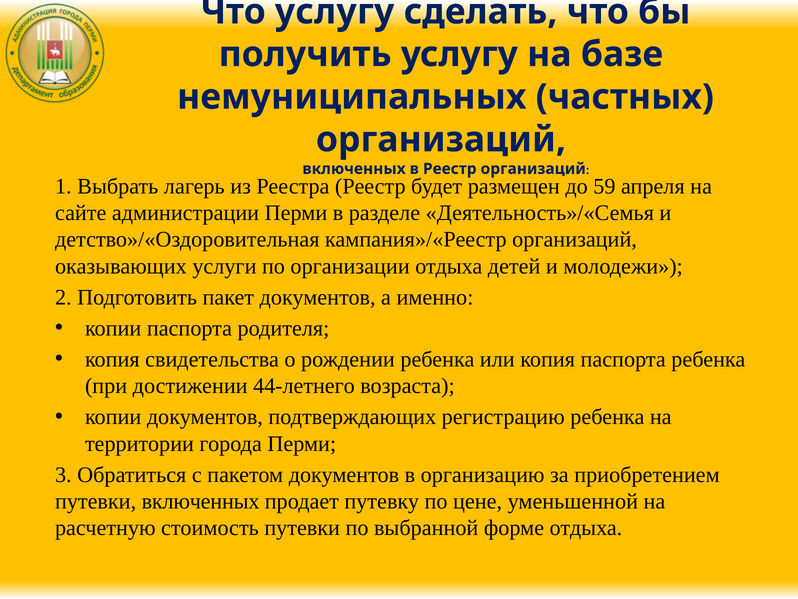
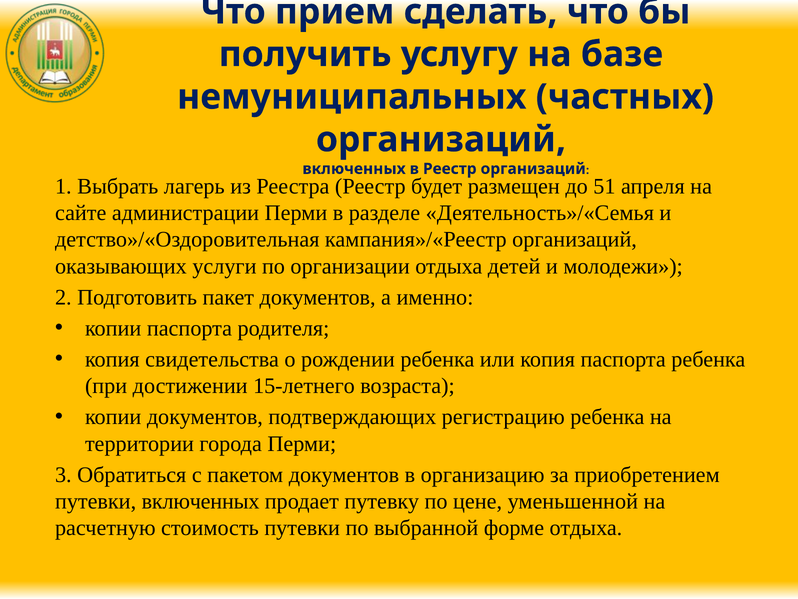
Что услугу: услугу -> прием
59: 59 -> 51
44-летнего: 44-летнего -> 15-летнего
